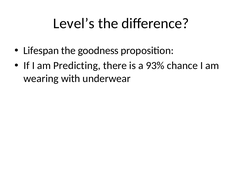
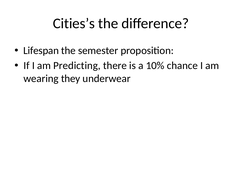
Level’s: Level’s -> Cities’s
goodness: goodness -> semester
93%: 93% -> 10%
with: with -> they
